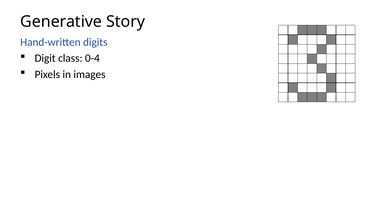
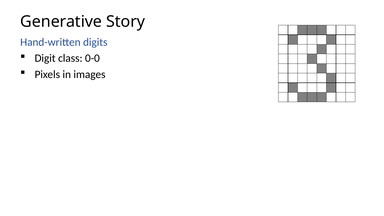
0-4: 0-4 -> 0-0
